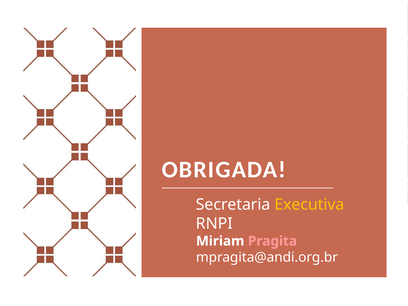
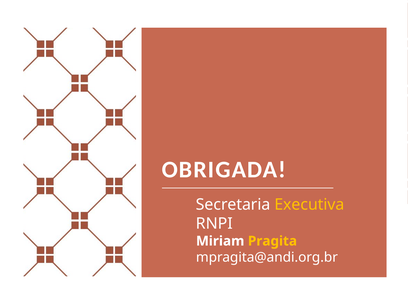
Pragita colour: pink -> yellow
